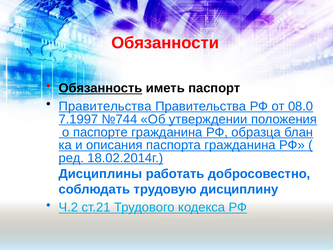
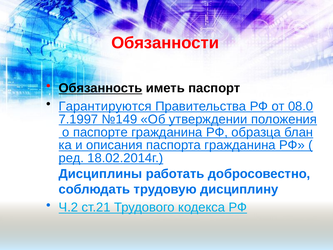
Правительства at (105, 106): Правительства -> Гарантируются
№744: №744 -> №149
